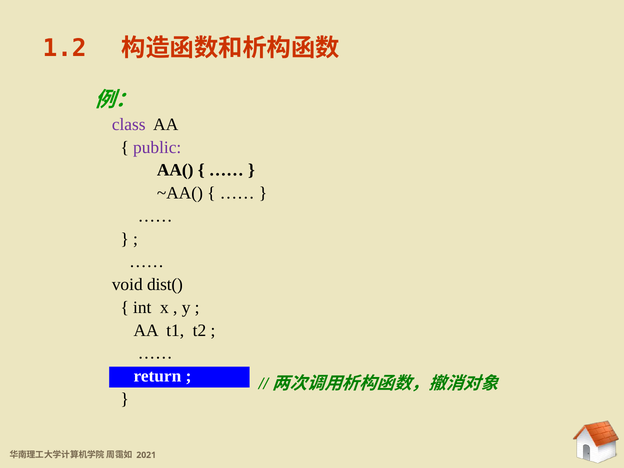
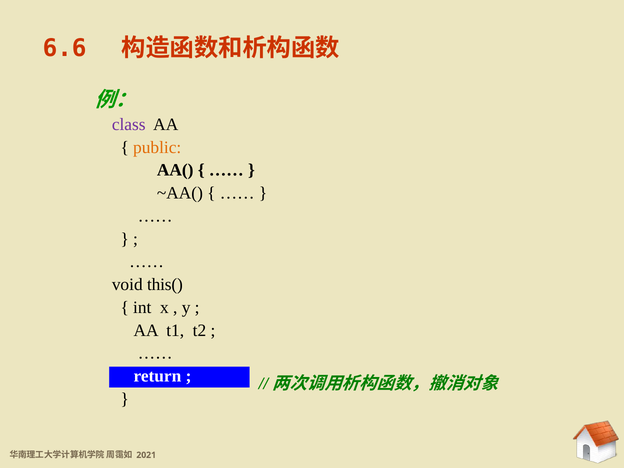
1.2: 1.2 -> 6.6
public colour: purple -> orange
dist(: dist( -> this(
